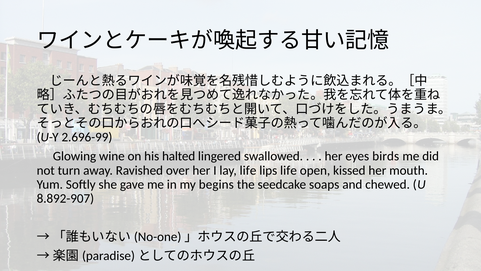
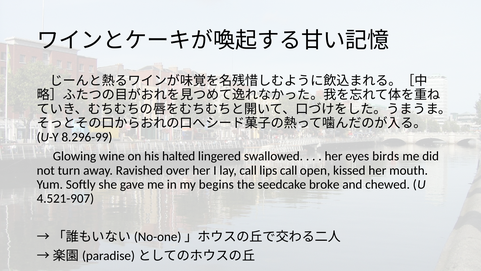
2.696-99: 2.696-99 -> 8.296-99
lay life: life -> call
lips life: life -> call
soaps: soaps -> broke
8.892-907: 8.892-907 -> 4.521-907
